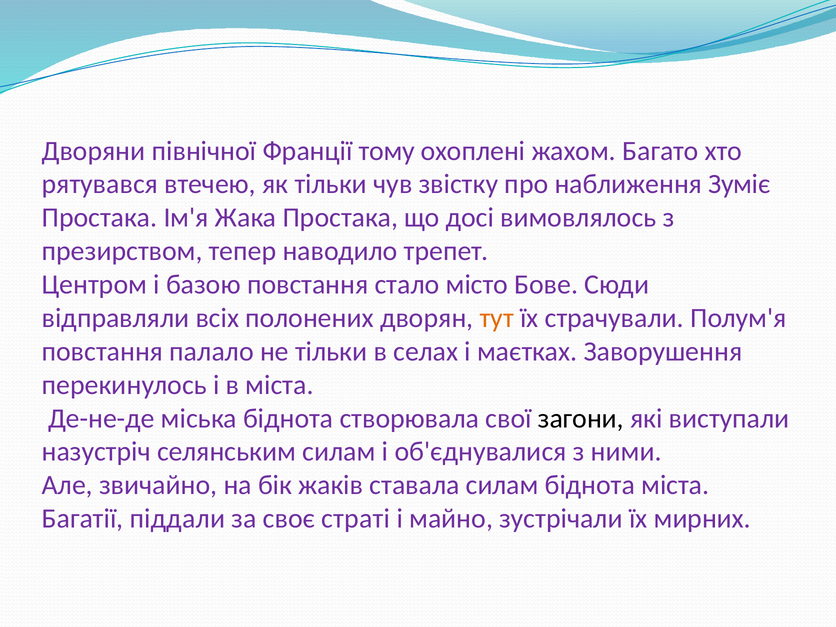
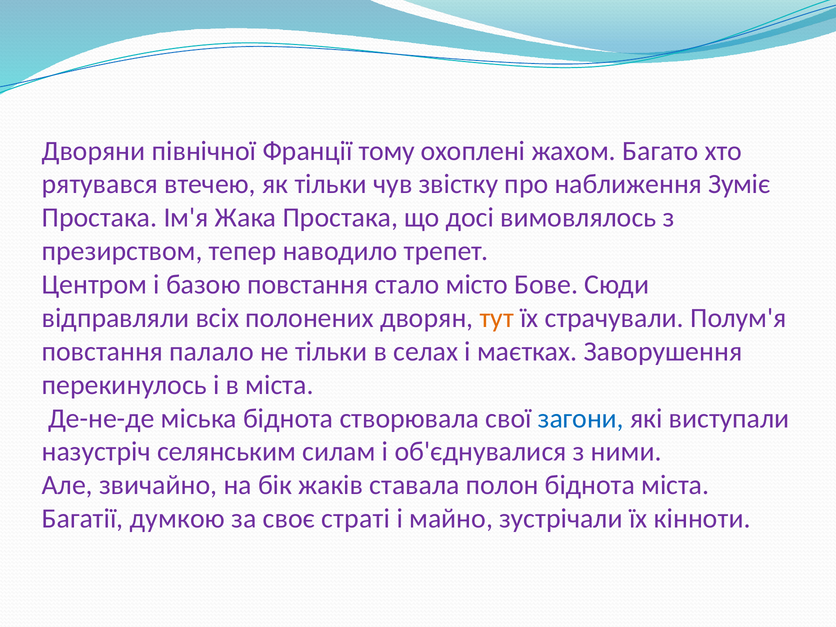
загони colour: black -> blue
ставала силам: силам -> полон
піддали: піддали -> думкою
мирних: мирних -> кінноти
